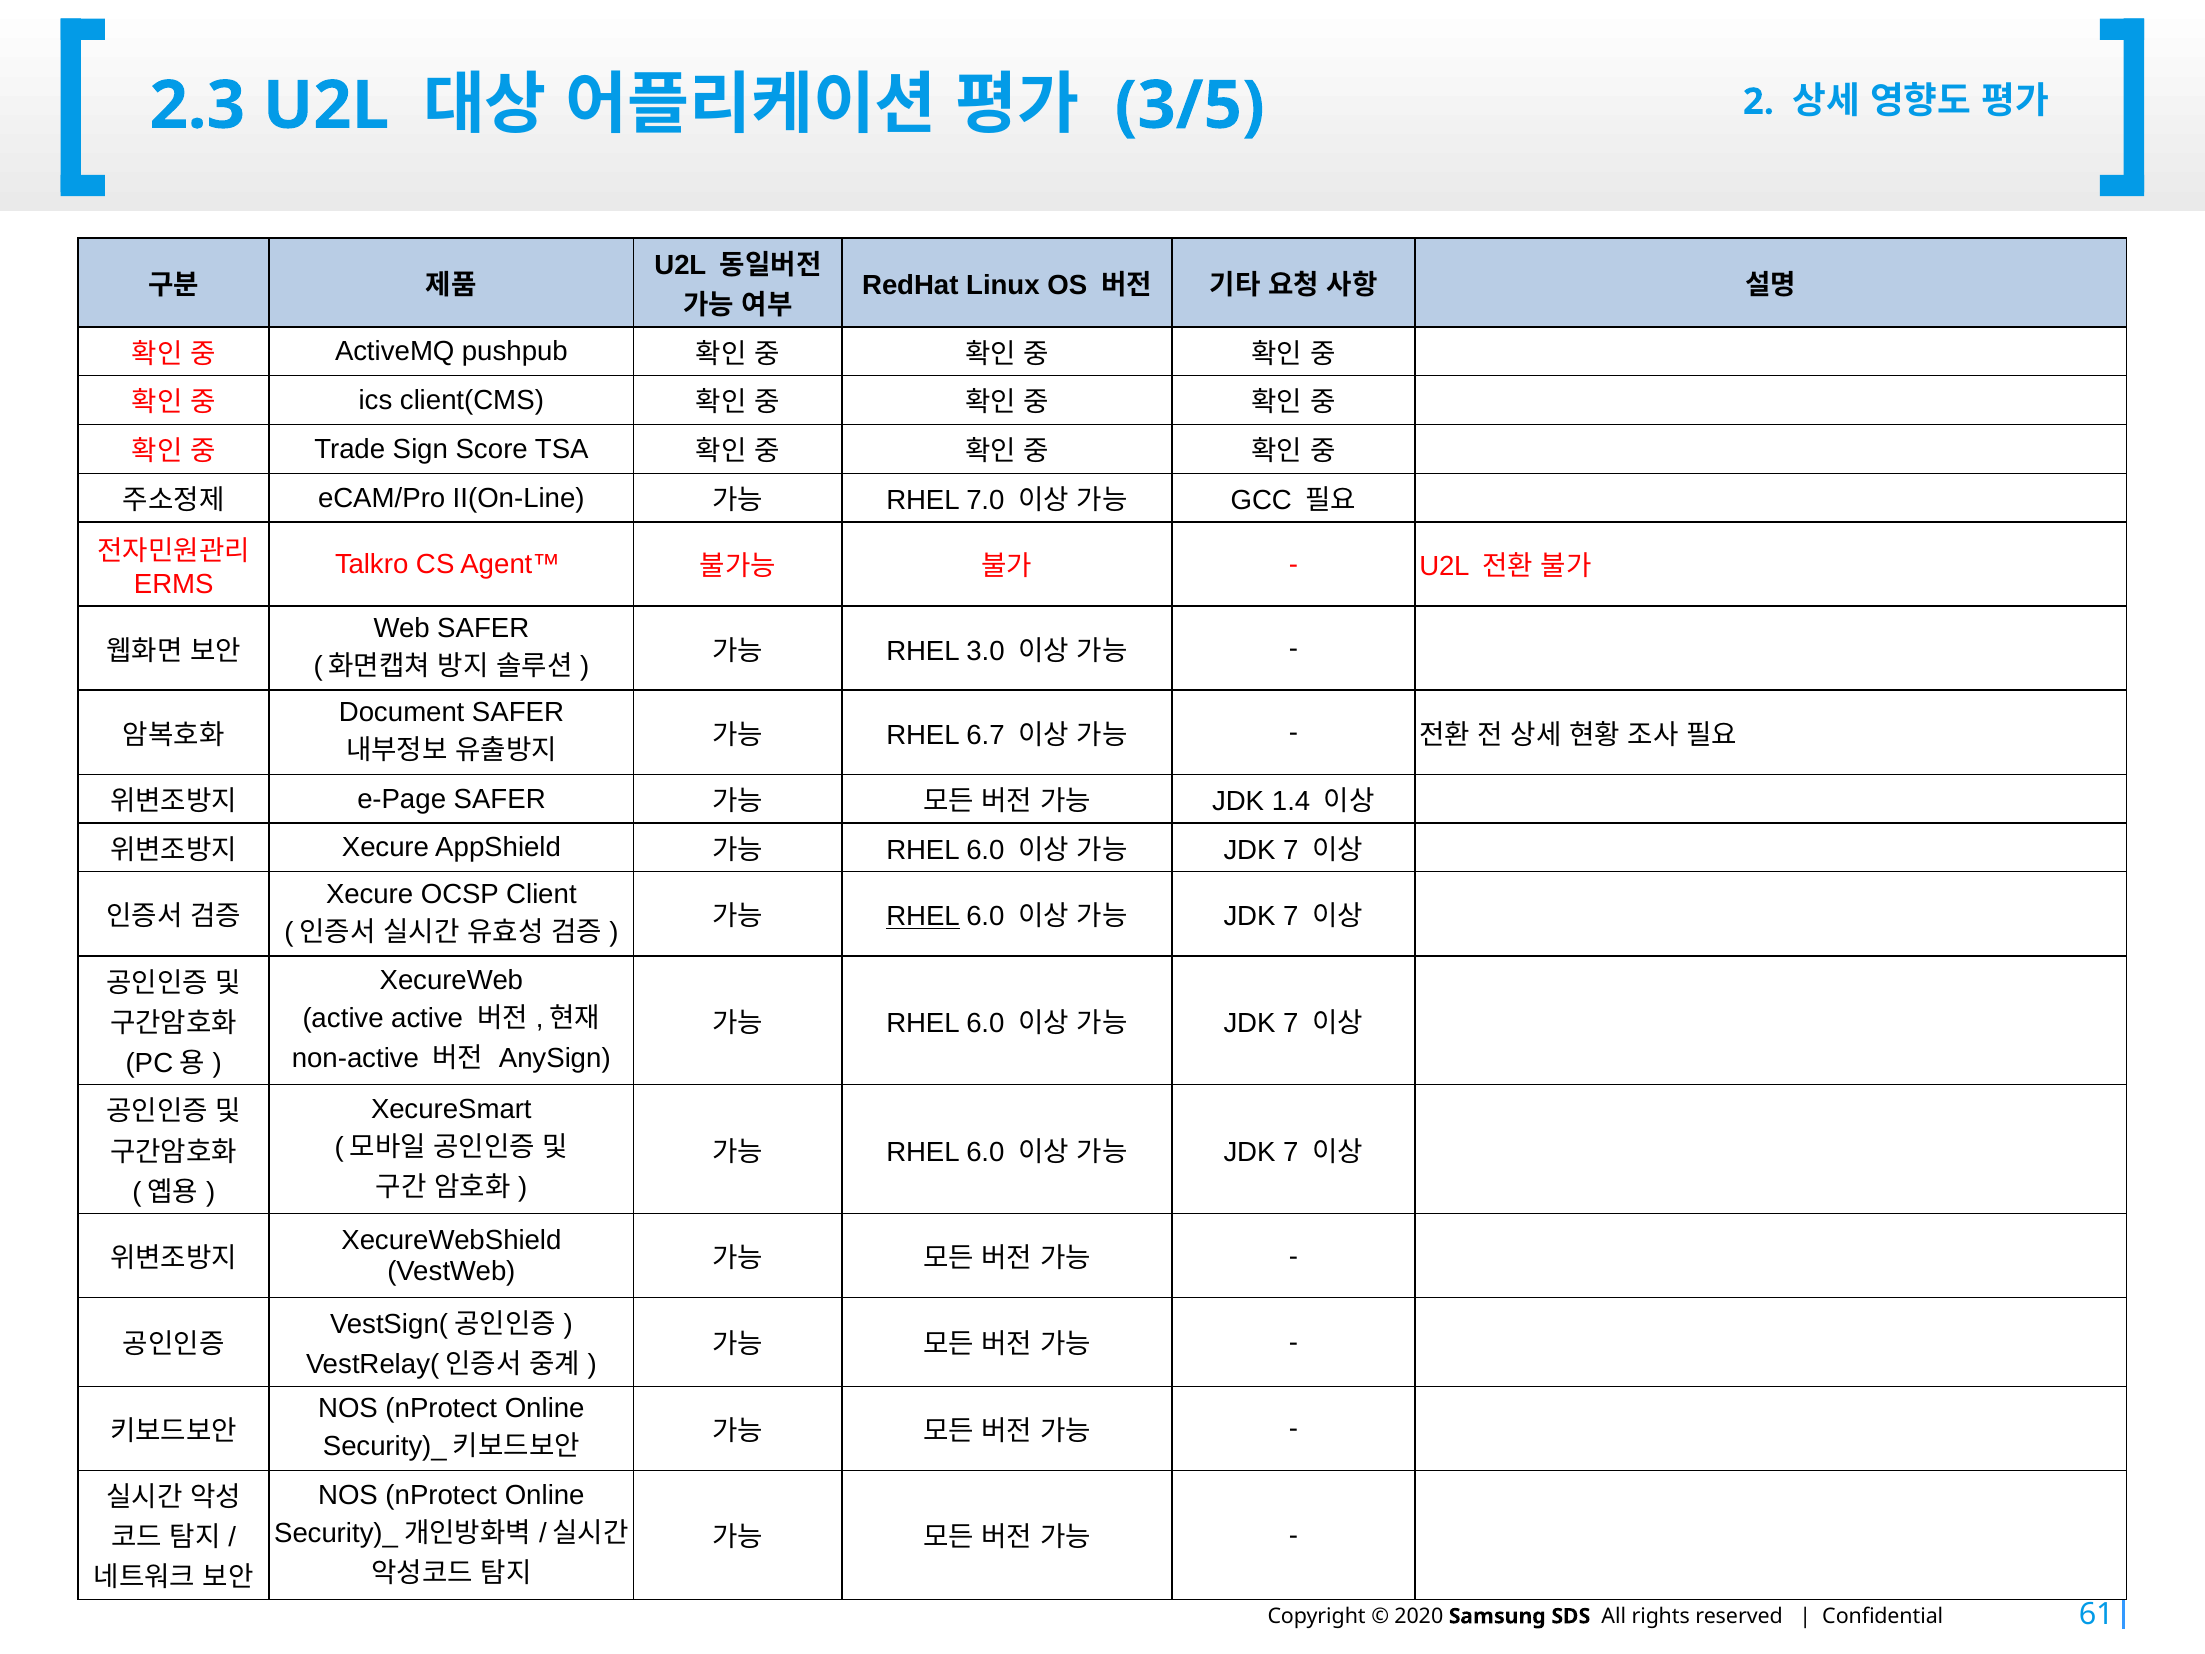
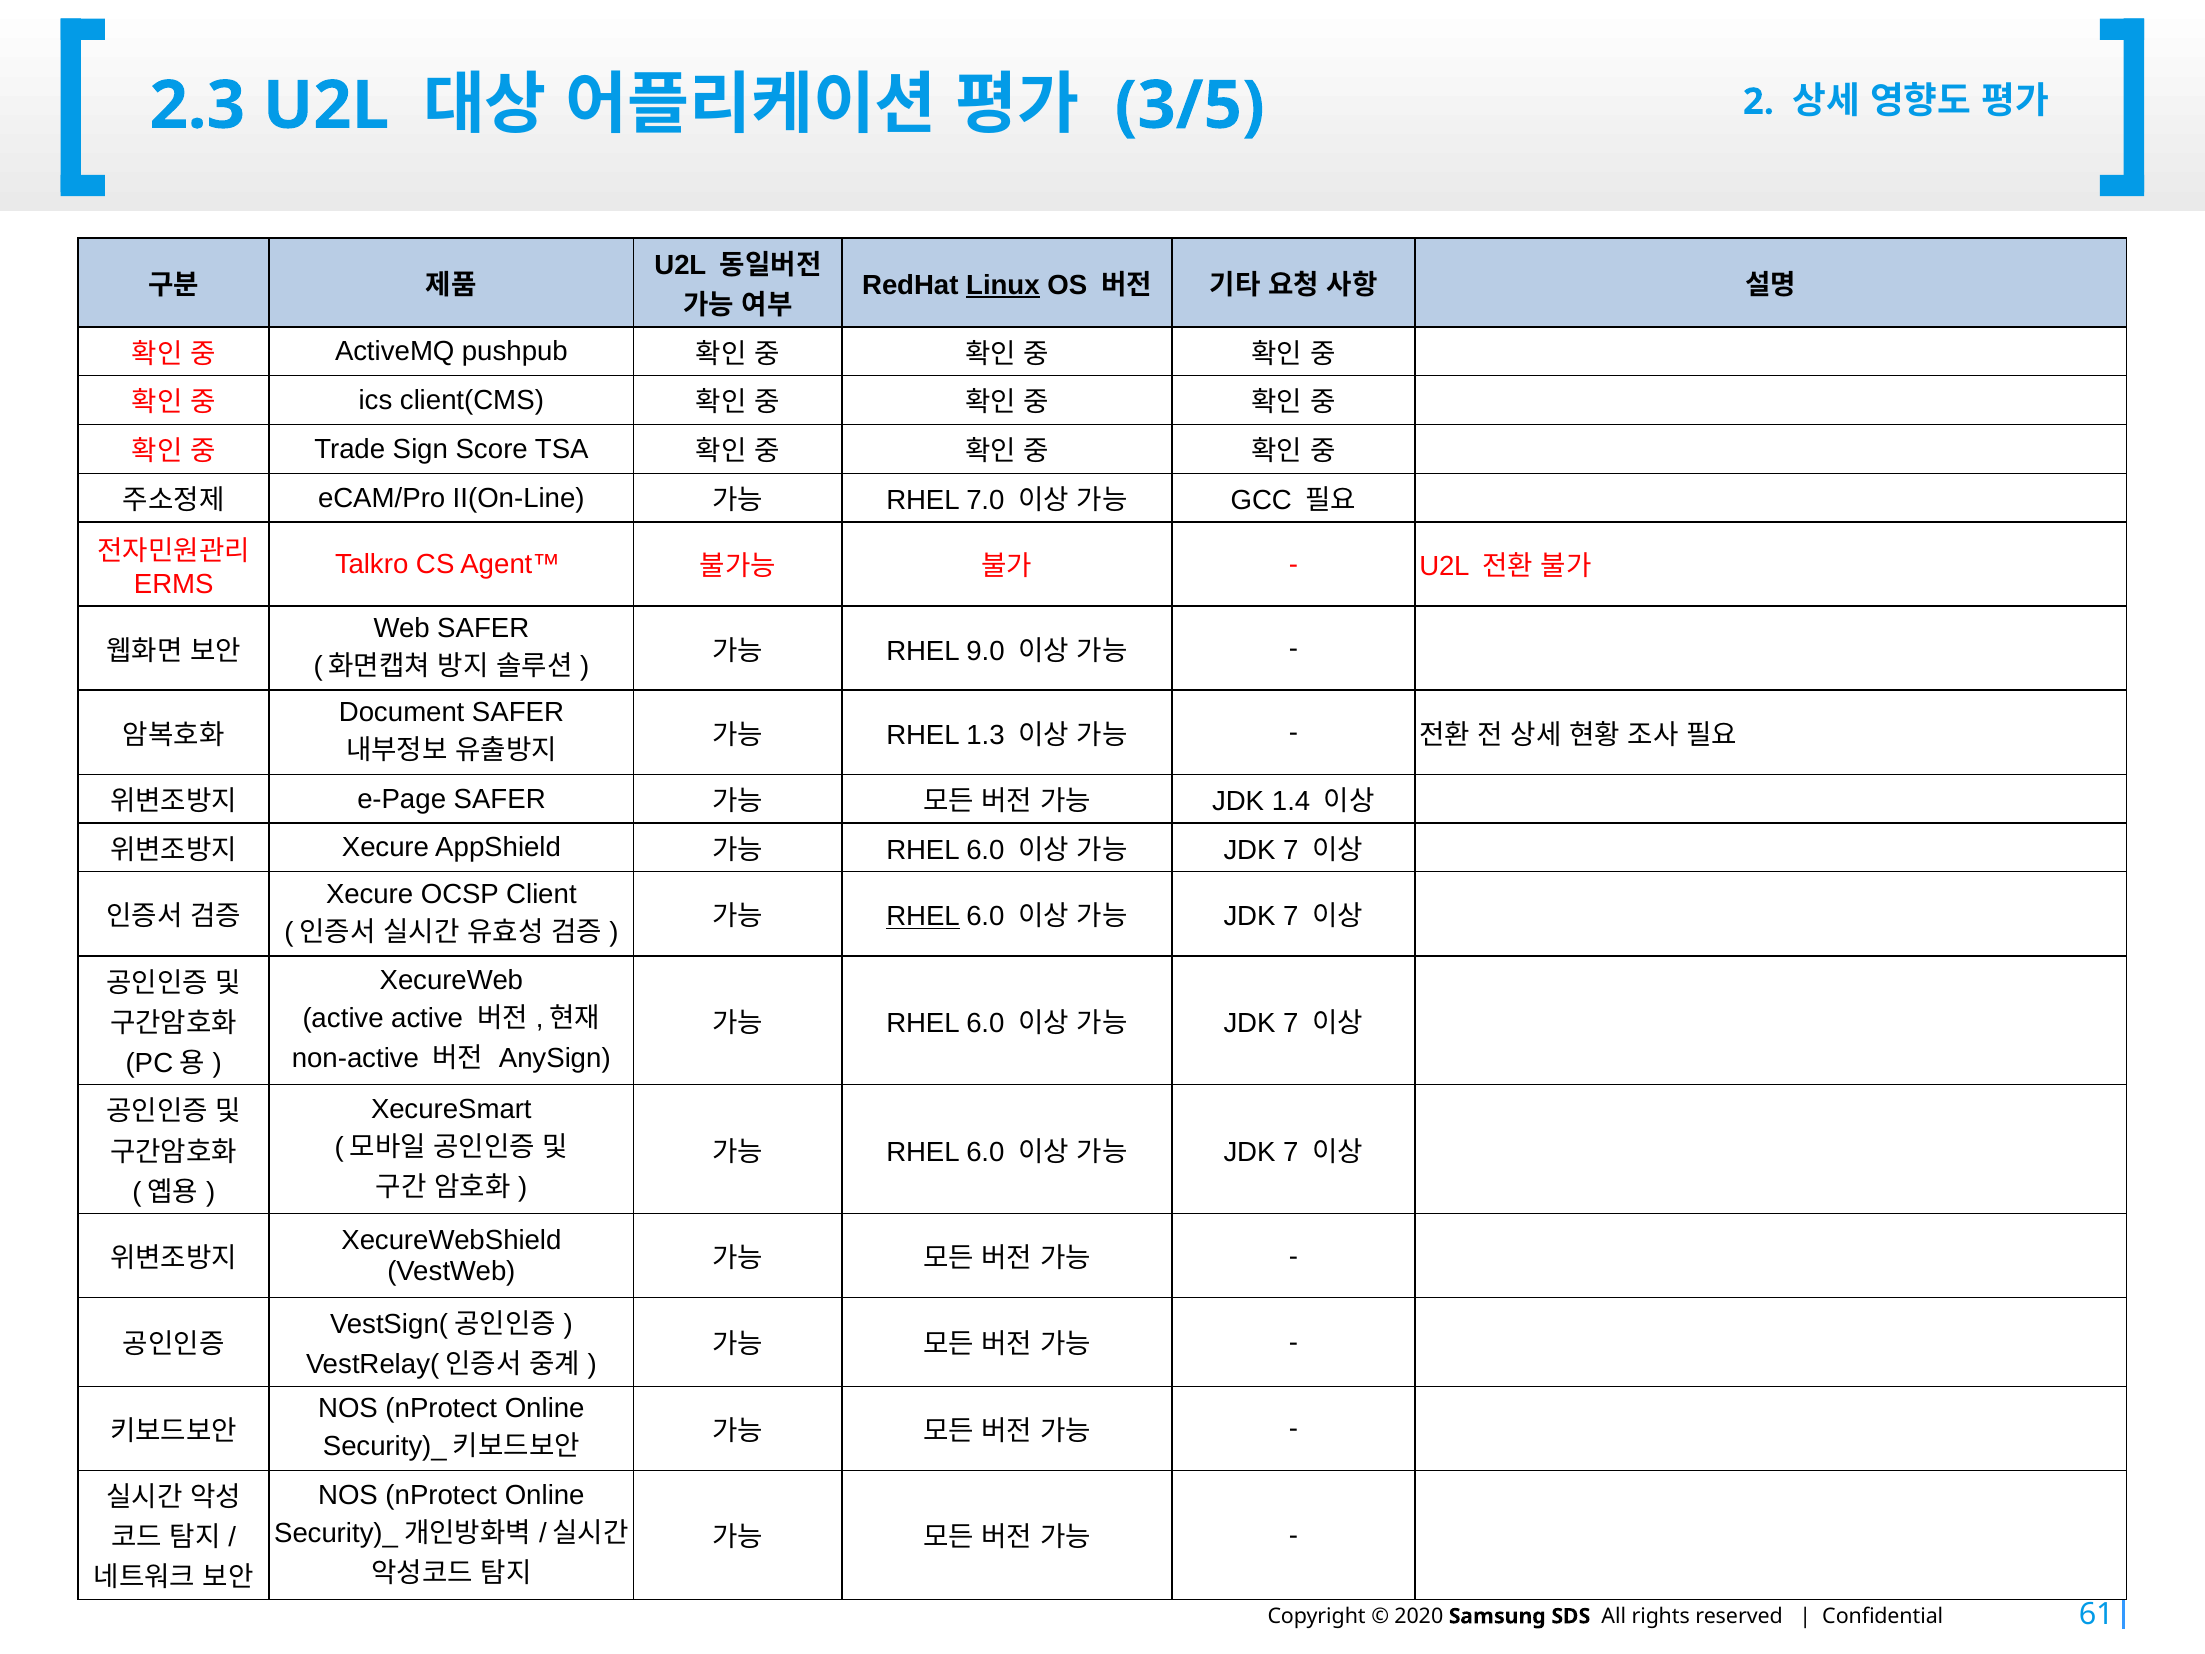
Linux underline: none -> present
3.0: 3.0 -> 9.0
6.7: 6.7 -> 1.3
